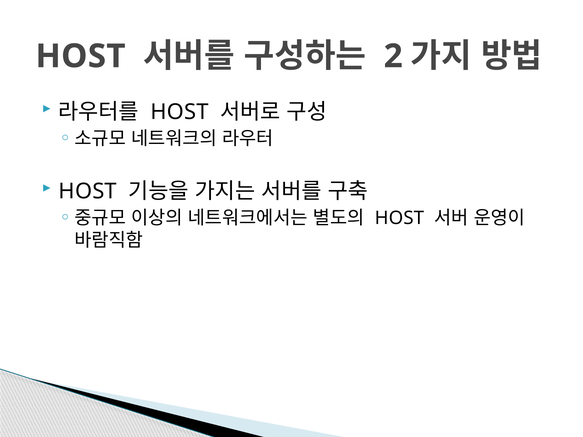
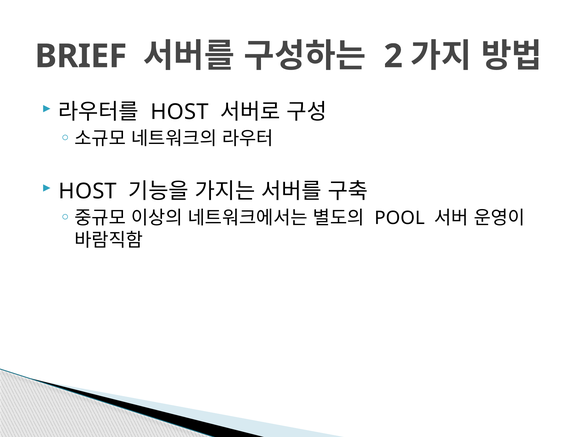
HOST at (81, 56): HOST -> BRIEF
HOST at (400, 218): HOST -> POOL
